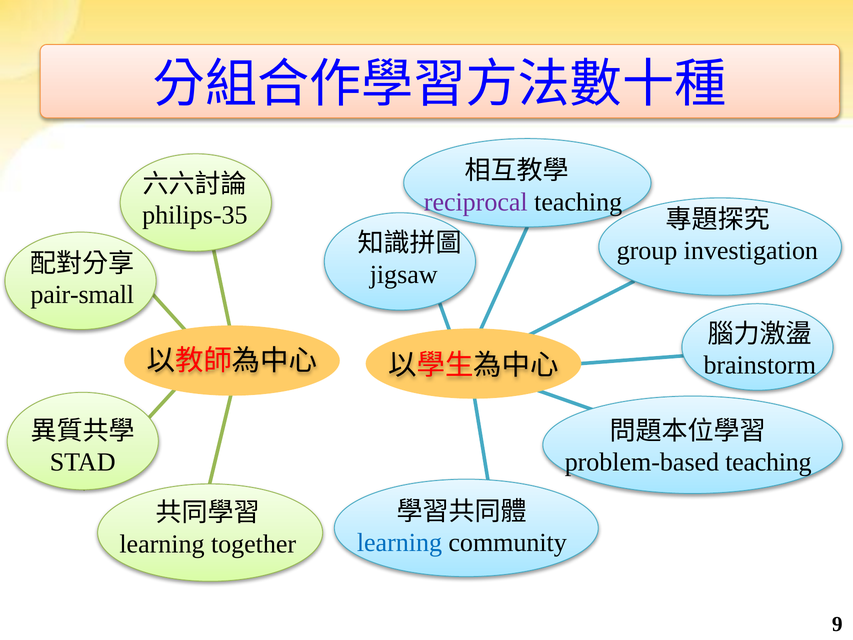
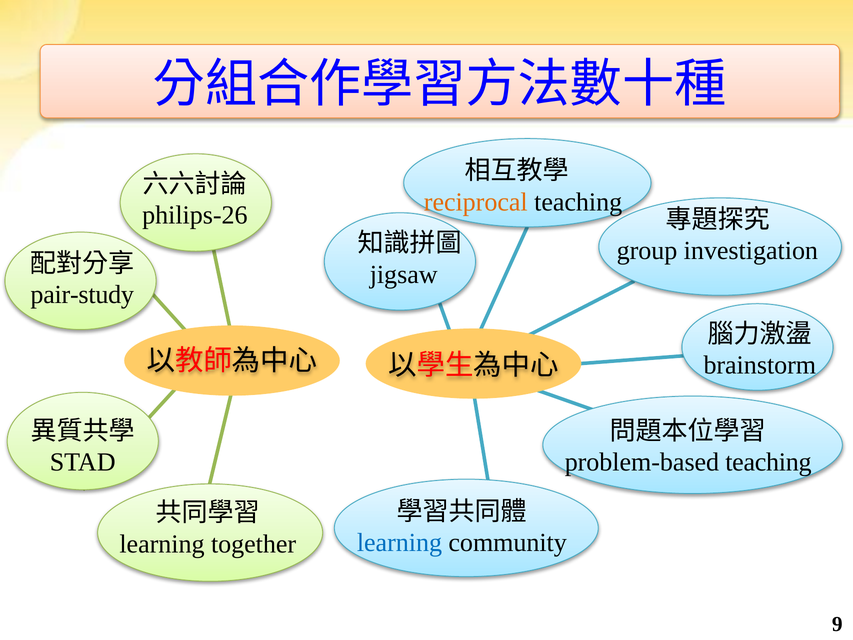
reciprocal colour: purple -> orange
philips-35: philips-35 -> philips-26
pair-small: pair-small -> pair-study
